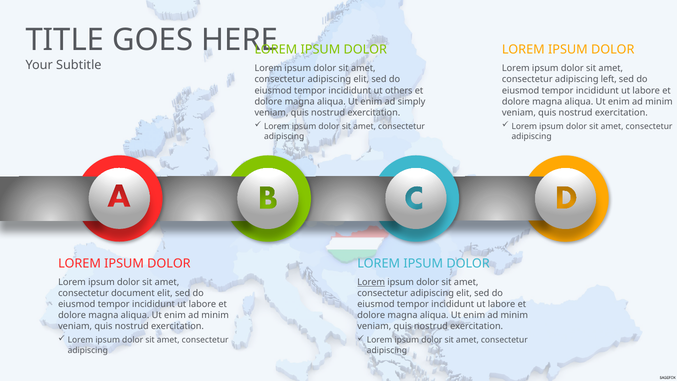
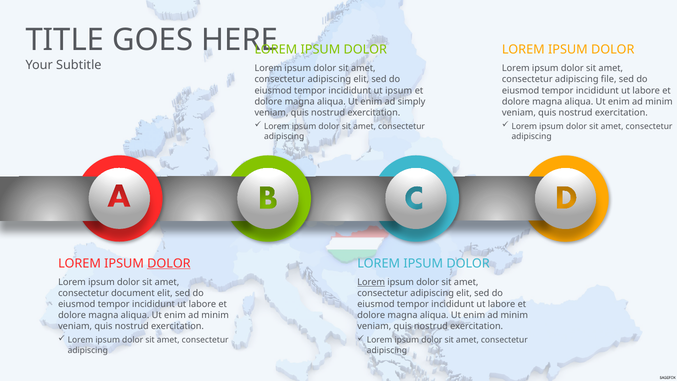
left: left -> file
ut others: others -> ipsum
DOLOR at (169, 263) underline: none -> present
